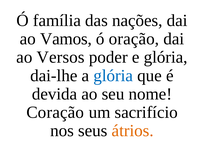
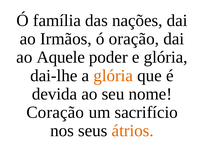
Vamos: Vamos -> Irmãos
Versos: Versos -> Aquele
glória at (113, 76) colour: blue -> orange
